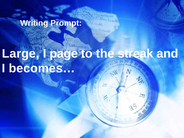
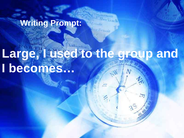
page: page -> used
streak: streak -> group
